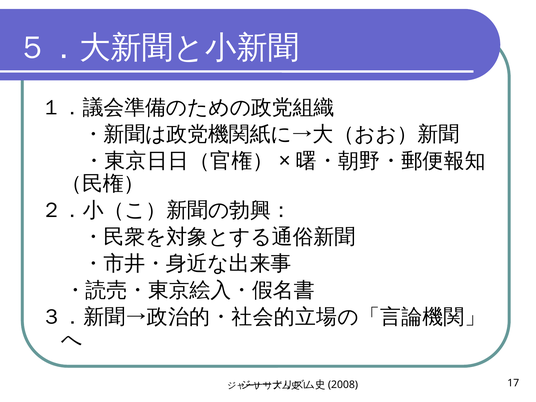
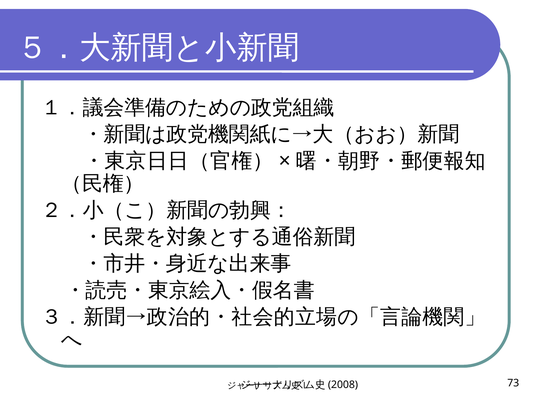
17: 17 -> 73
